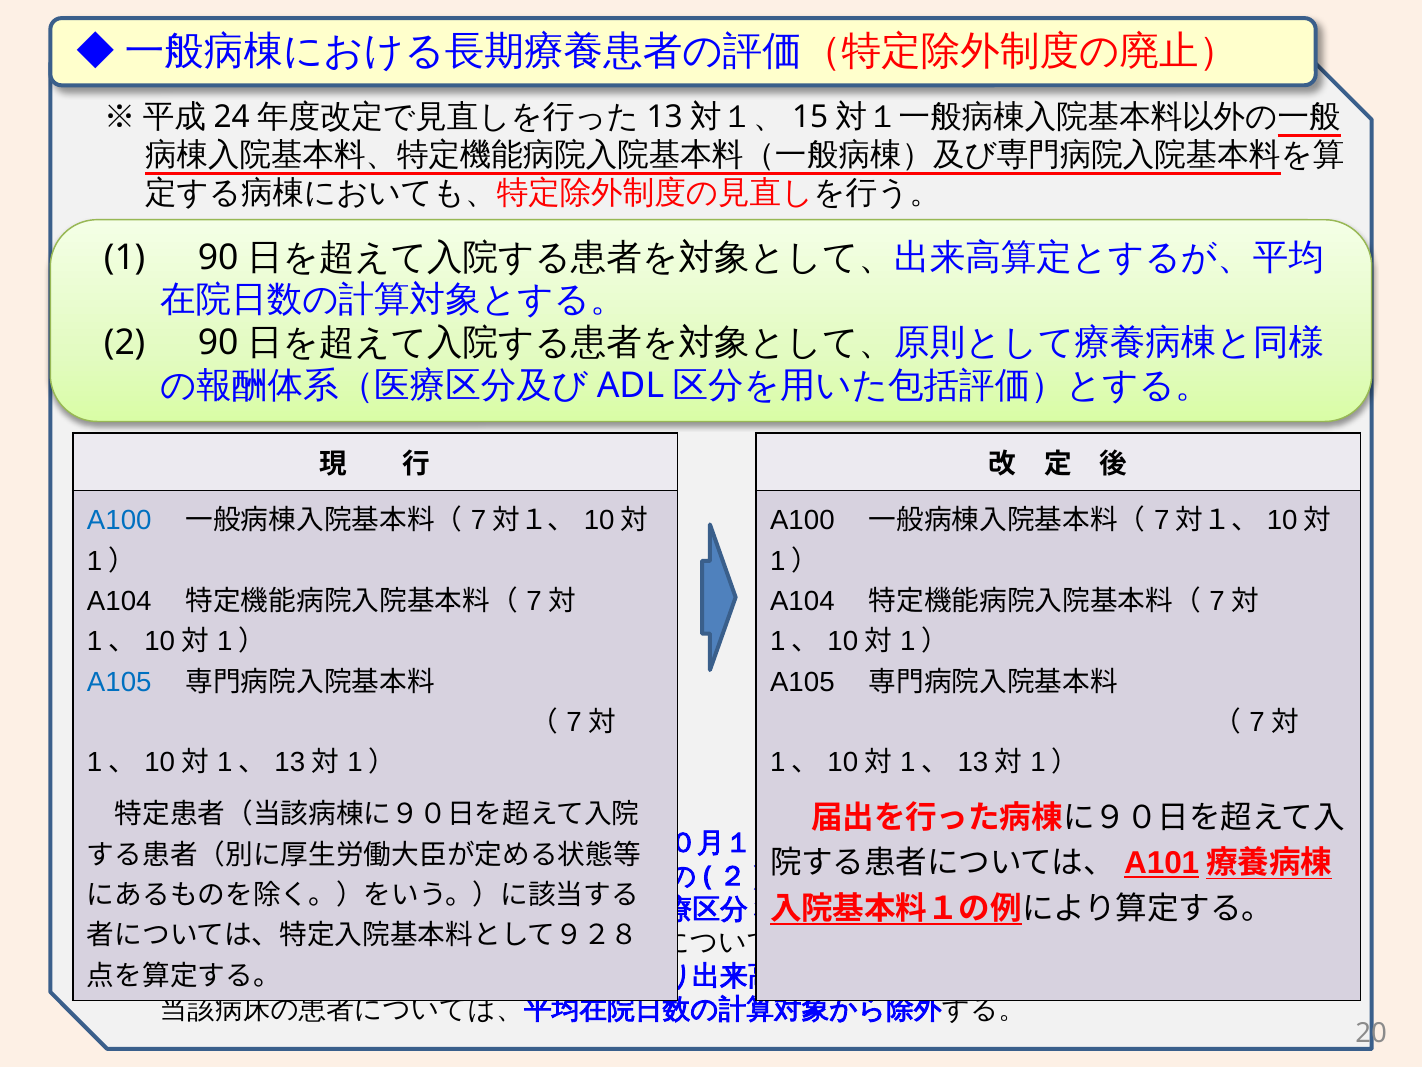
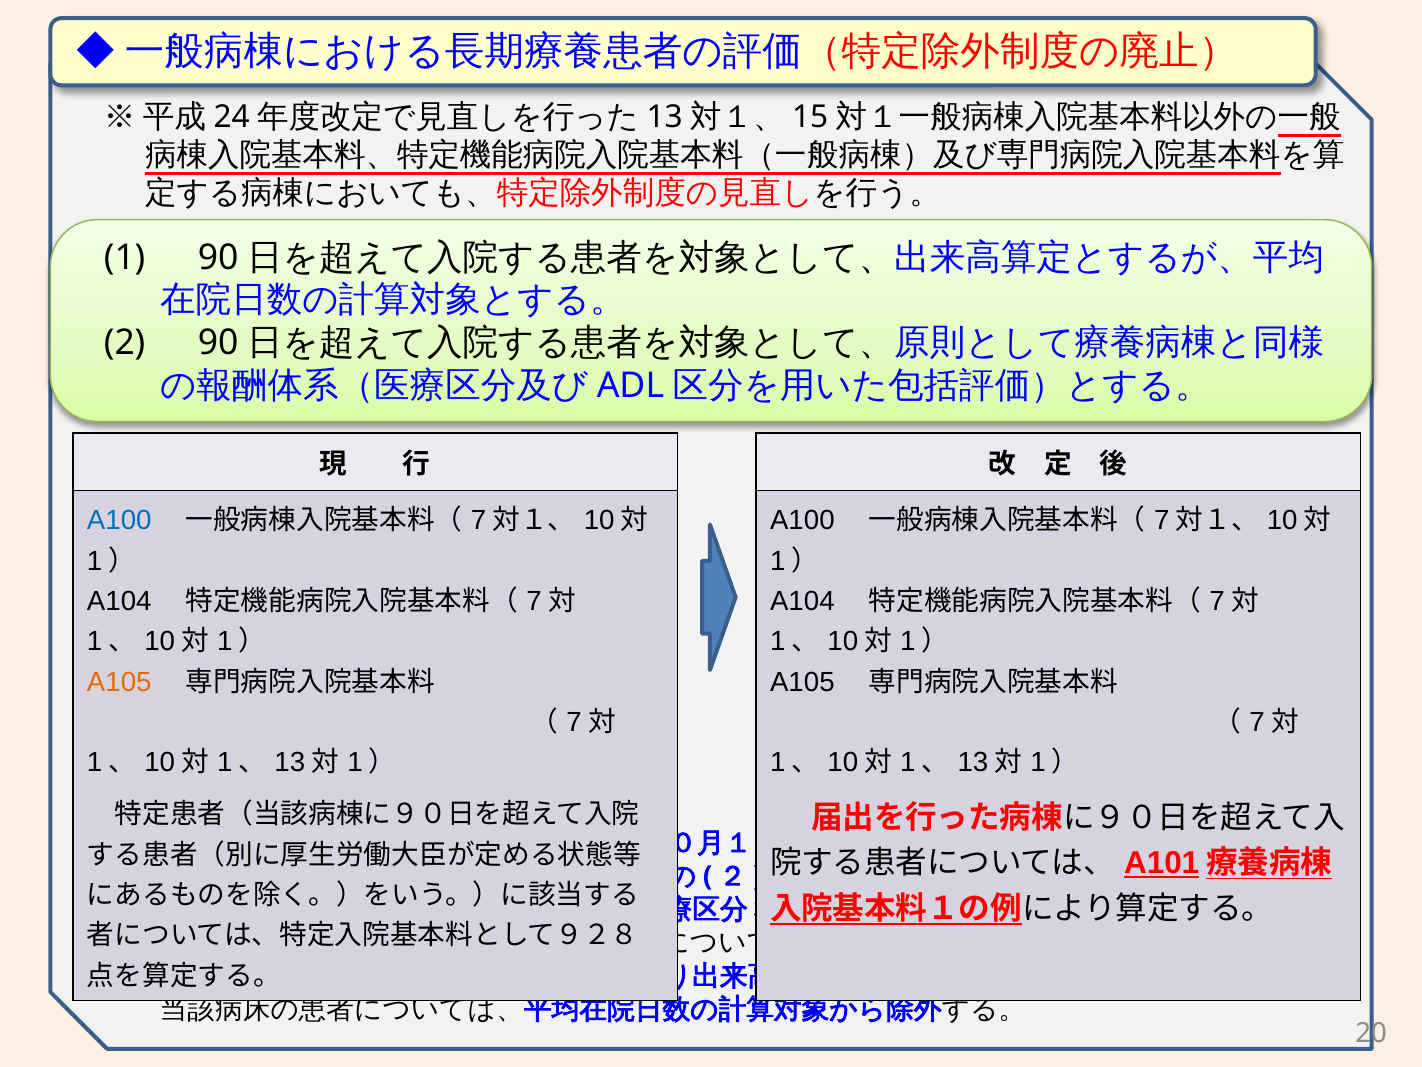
A105 at (119, 682) colour: blue -> orange
